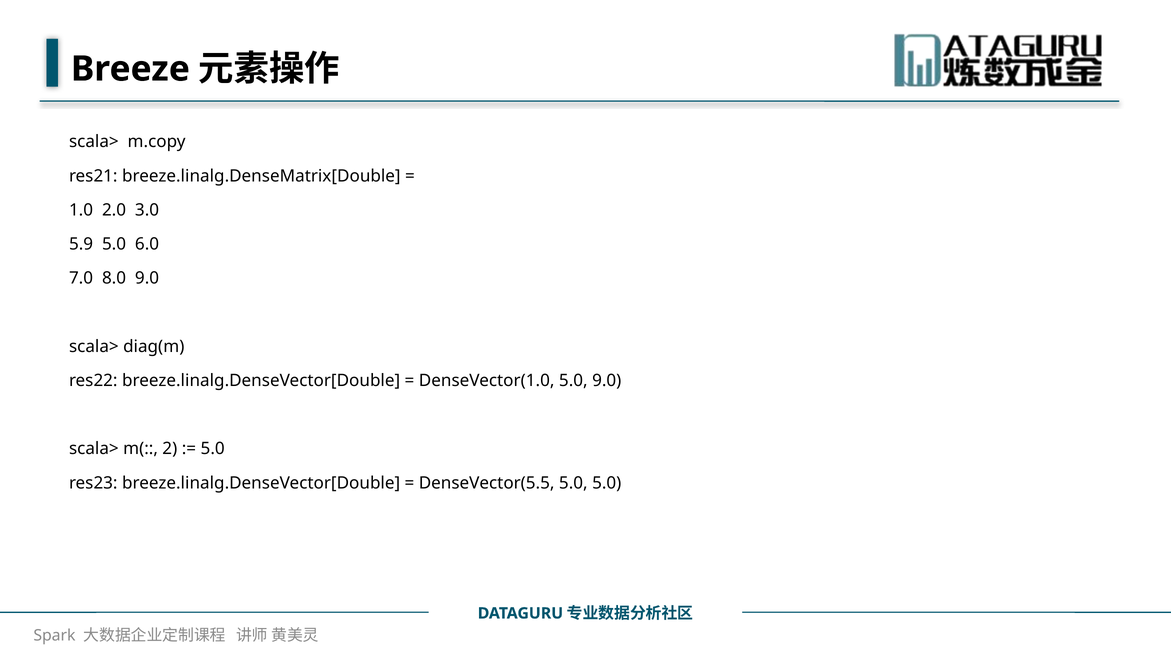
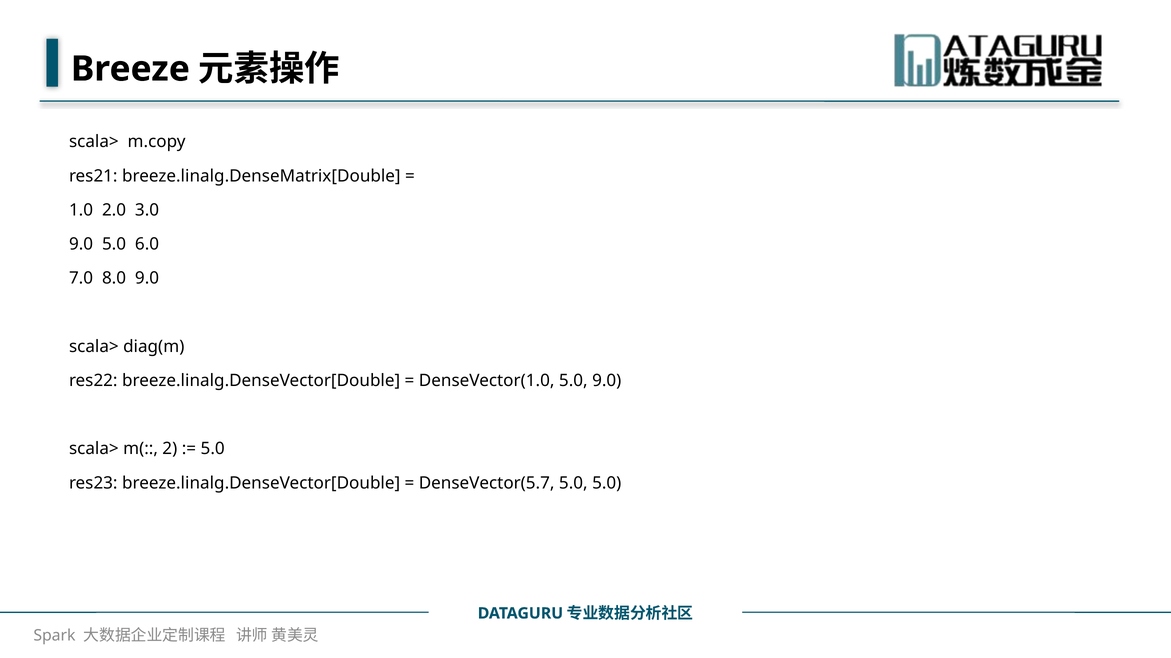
5.9 at (81, 244): 5.9 -> 9.0
DenseVector(5.5: DenseVector(5.5 -> DenseVector(5.7
